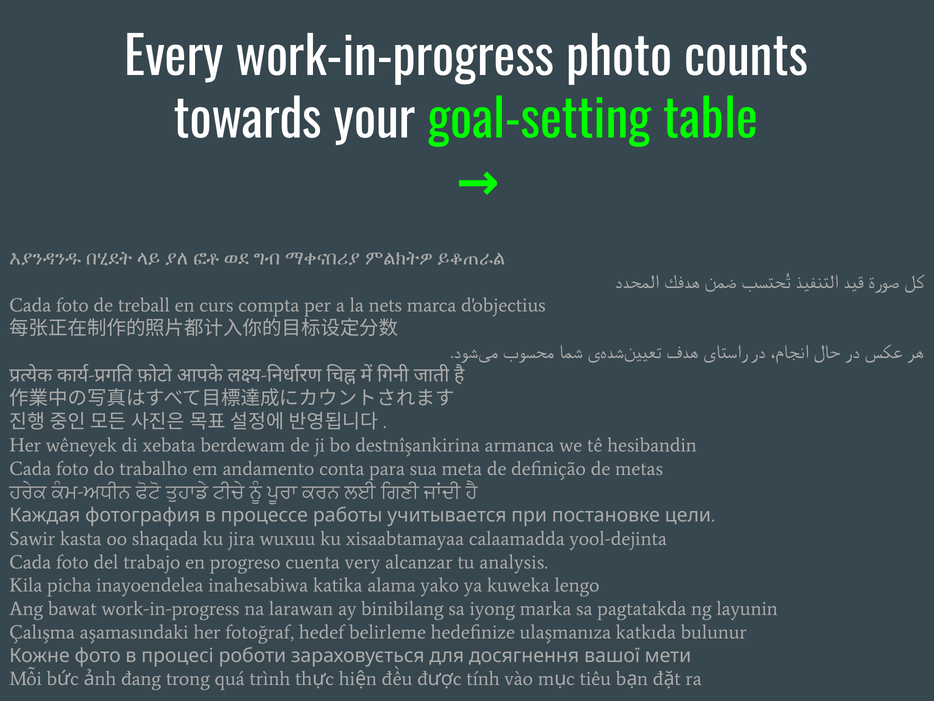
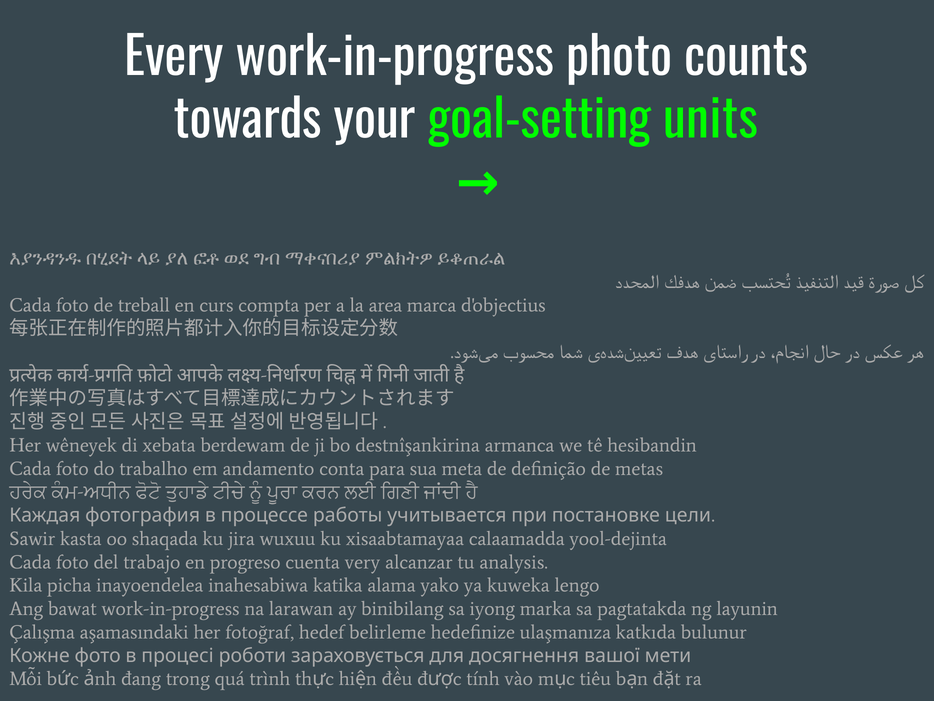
table: table -> units
nets: nets -> area
